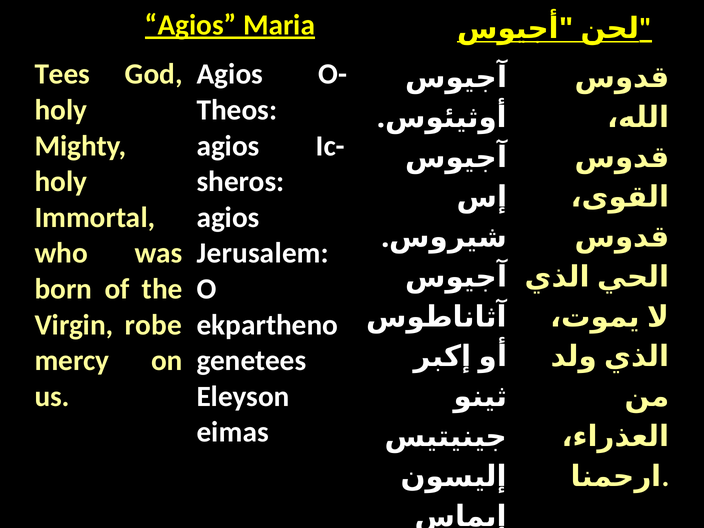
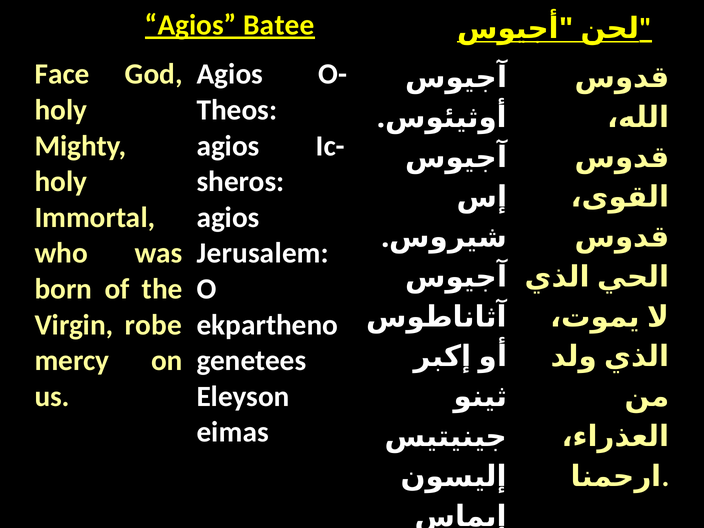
Maria: Maria -> Batee
Tees: Tees -> Face
